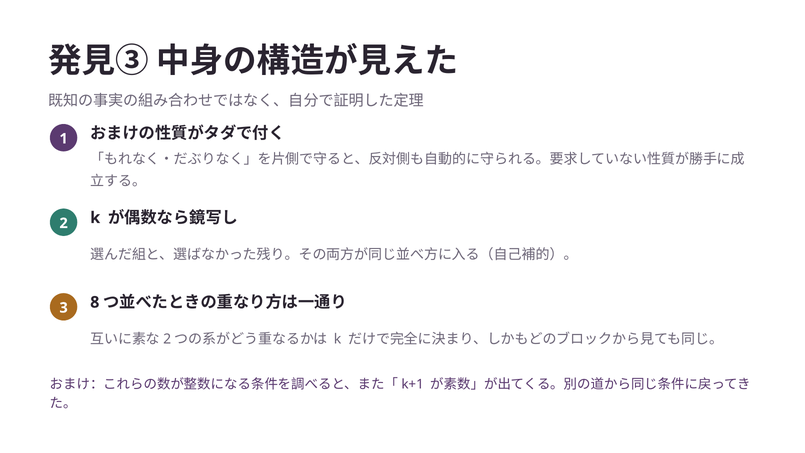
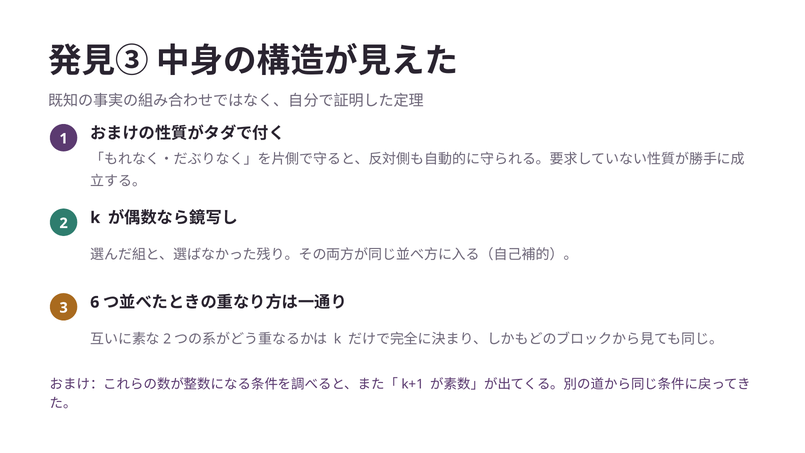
8: 8 -> 6
